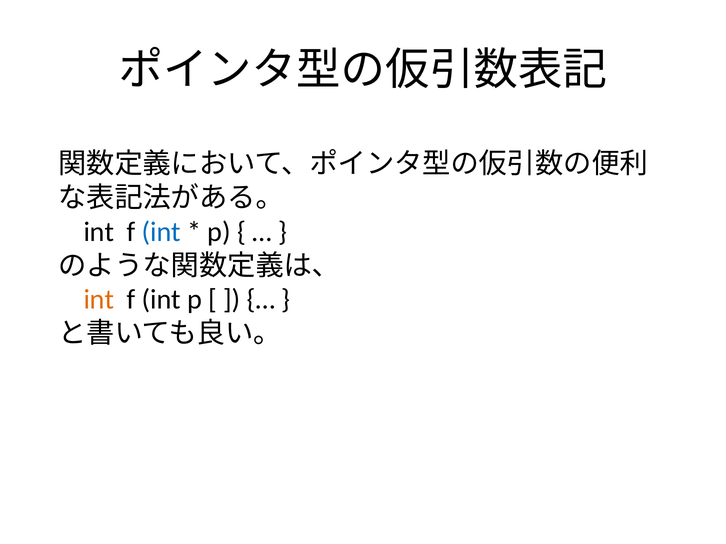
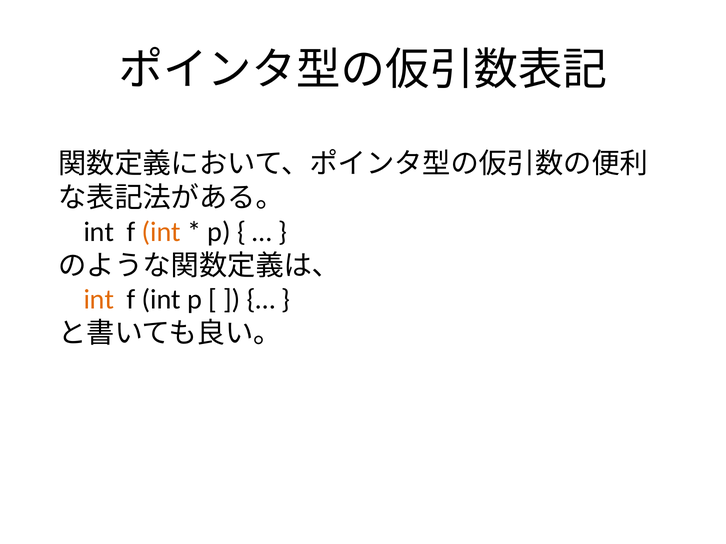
int at (161, 232) colour: blue -> orange
